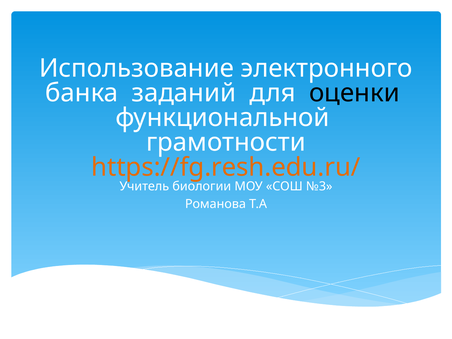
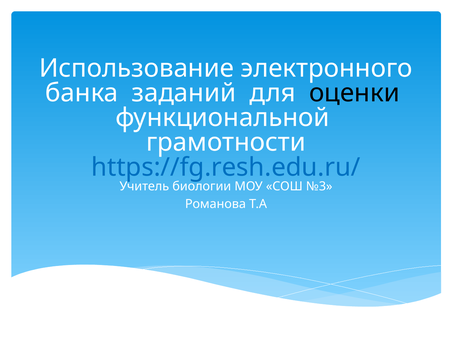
https://fg.resh.edu.ru/ colour: orange -> blue
